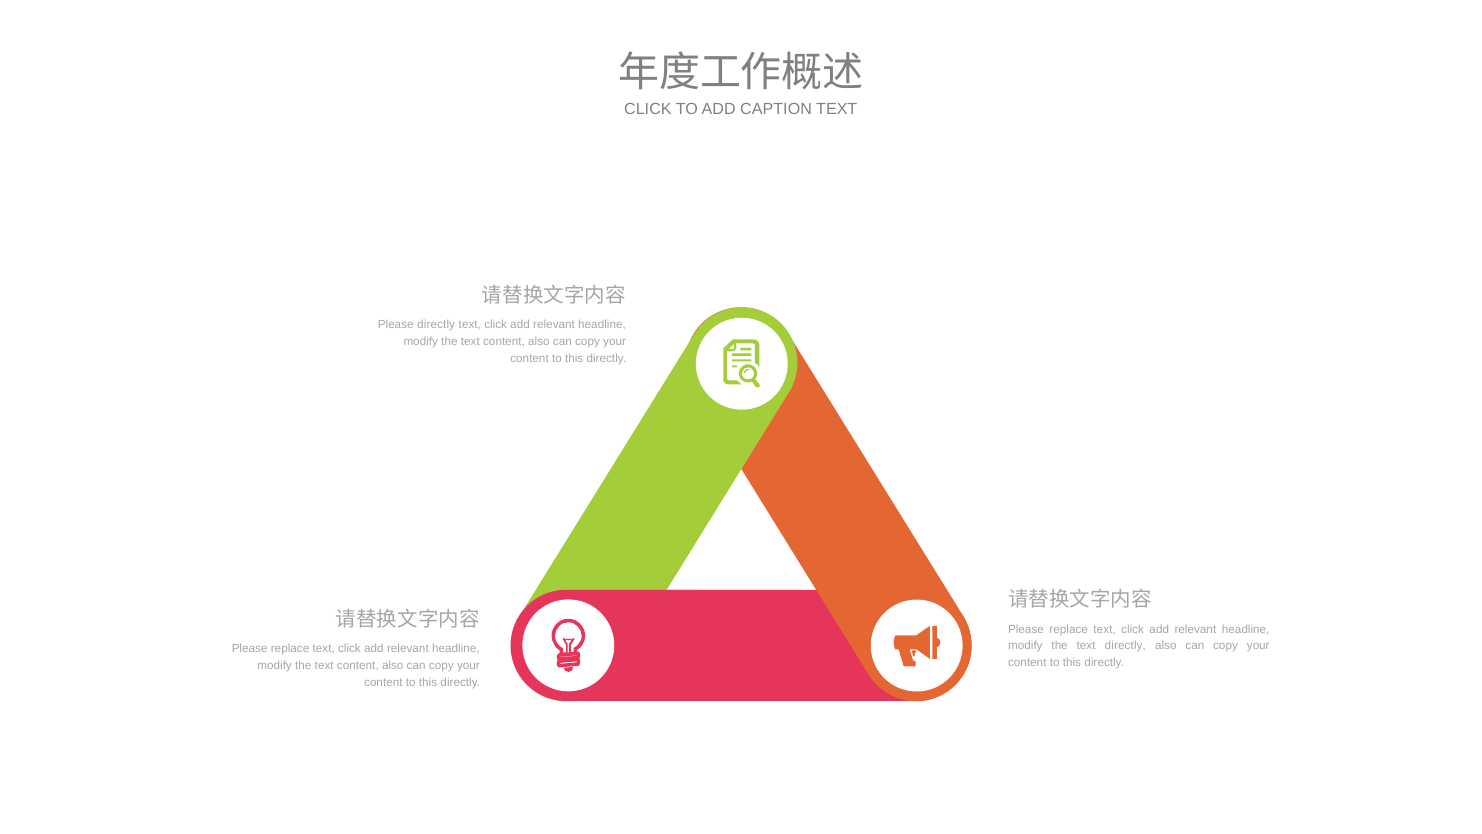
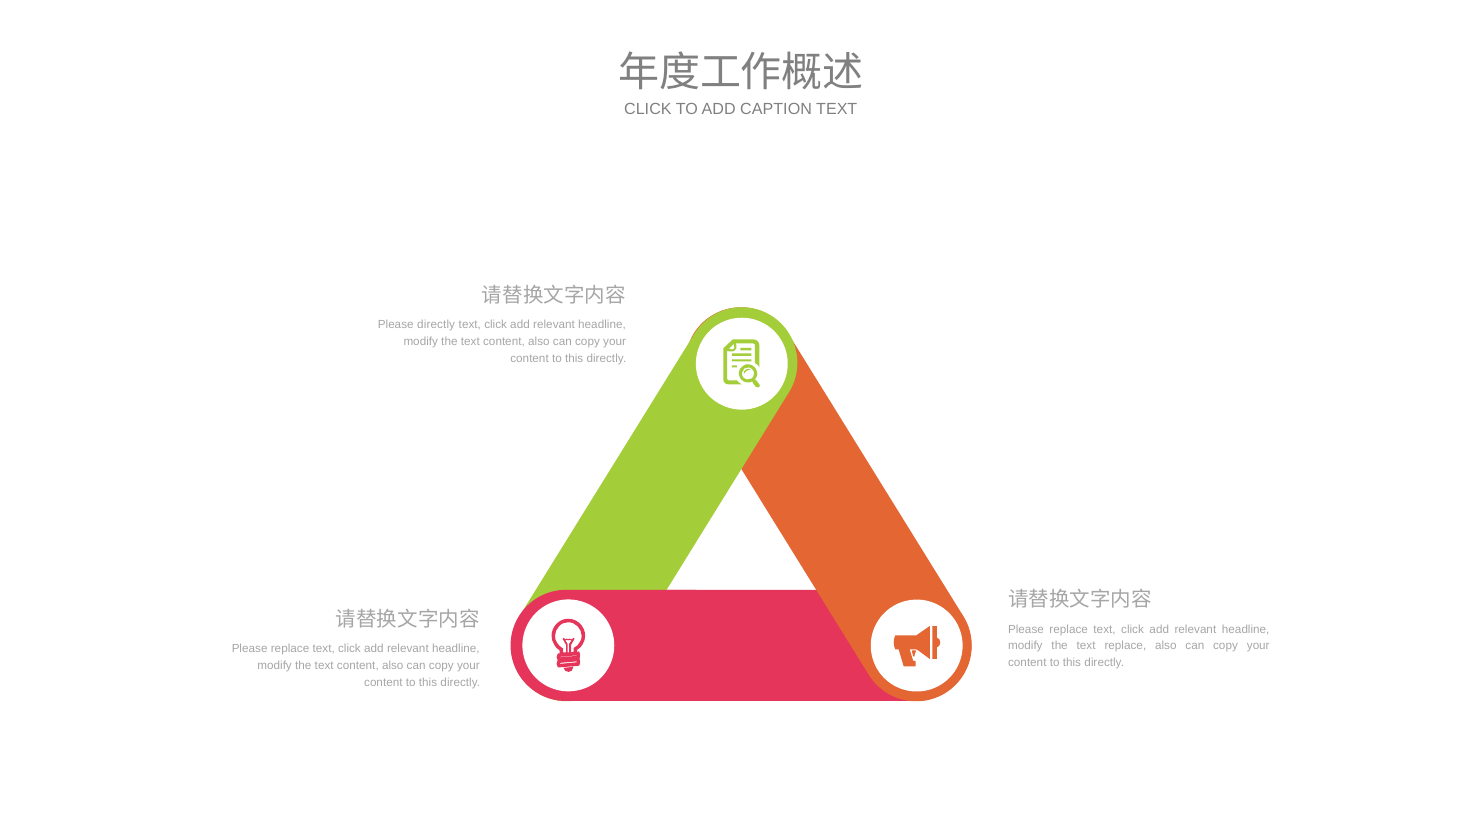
text directly: directly -> replace
